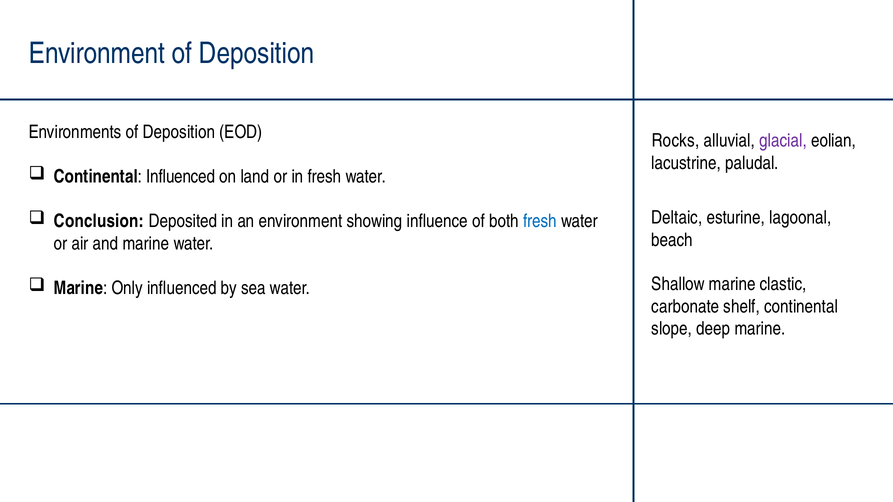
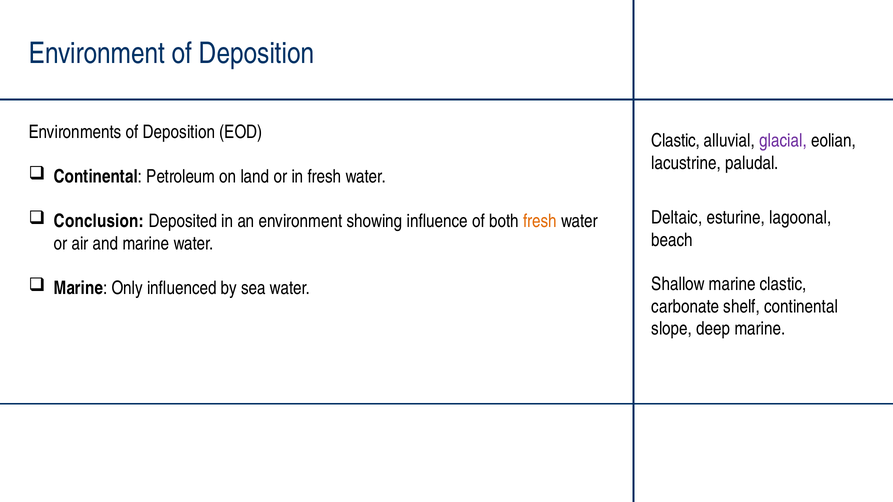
Rocks at (675, 141): Rocks -> Clastic
Continental Influenced: Influenced -> Petroleum
fresh at (540, 221) colour: blue -> orange
